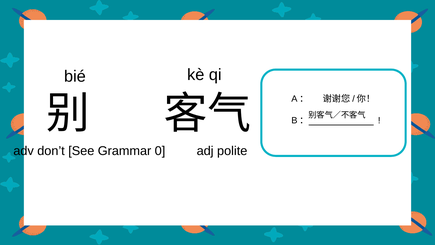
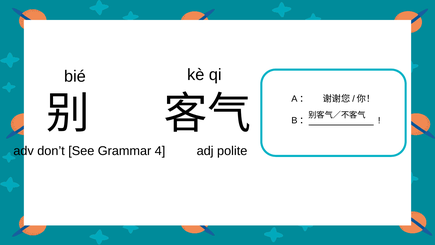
0: 0 -> 4
